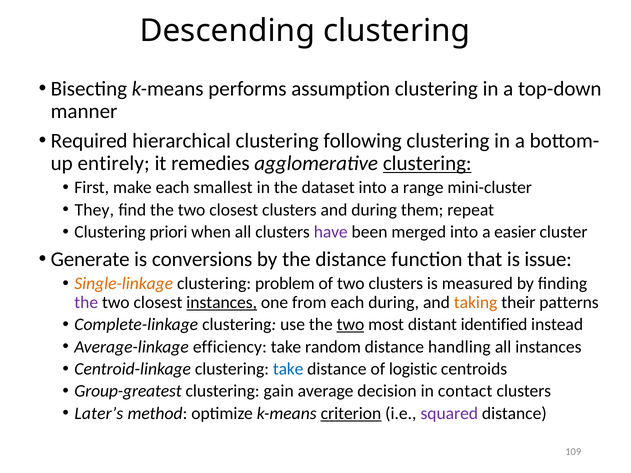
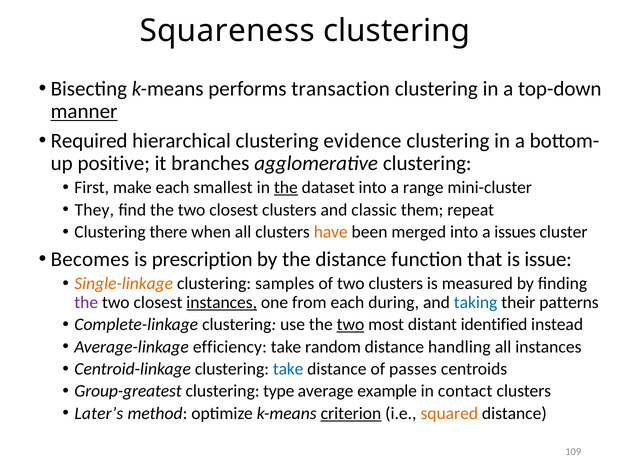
Descending: Descending -> Squareness
assumption: assumption -> transaction
manner underline: none -> present
following: following -> evidence
entirely: entirely -> positive
remedies: remedies -> branches
clustering at (427, 164) underline: present -> none
the at (286, 188) underline: none -> present
and during: during -> classic
priori: priori -> there
have colour: purple -> orange
easier: easier -> issues
Generate: Generate -> Becomes
conversions: conversions -> prescription
problem: problem -> samples
taking colour: orange -> blue
logistic: logistic -> passes
gain: gain -> type
decision: decision -> example
squared colour: purple -> orange
